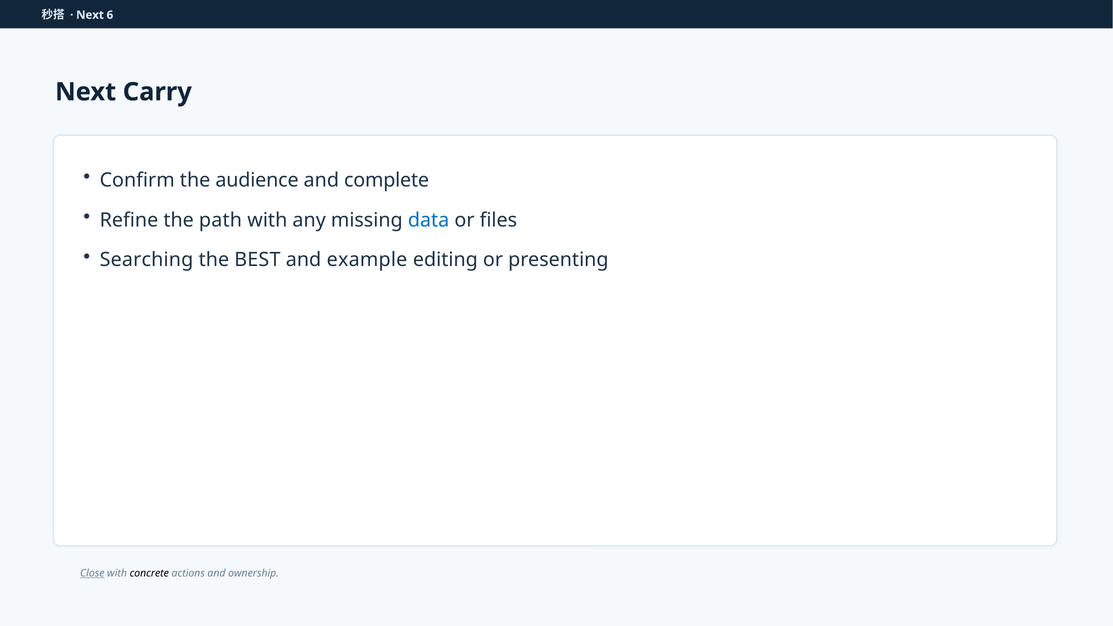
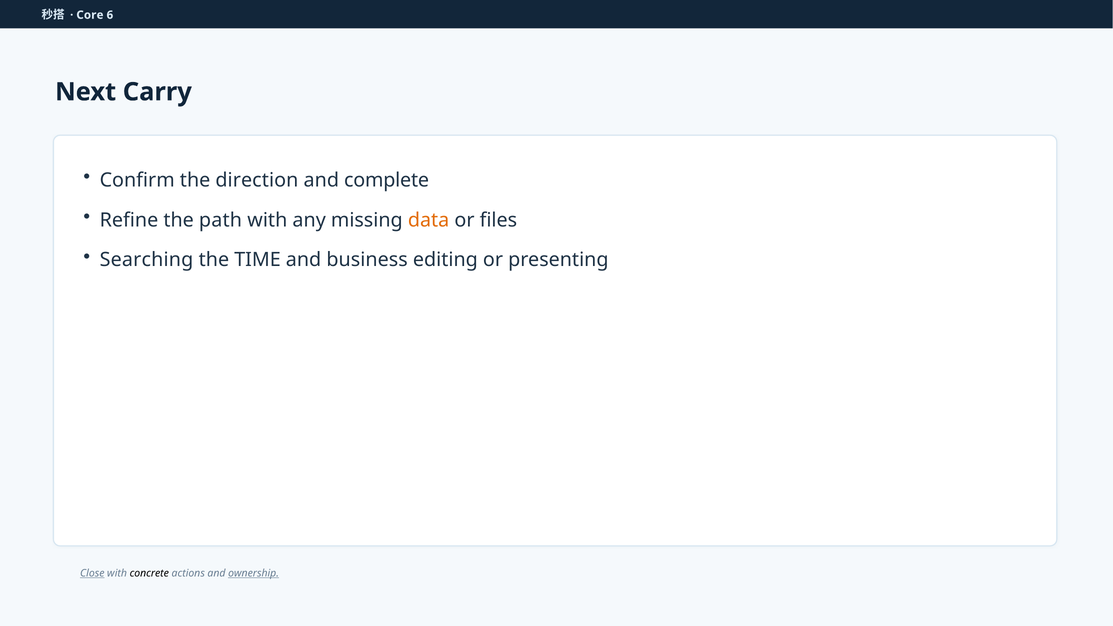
Next at (90, 15): Next -> Core
audience: audience -> direction
data colour: blue -> orange
BEST: BEST -> TIME
example: example -> business
ownership underline: none -> present
